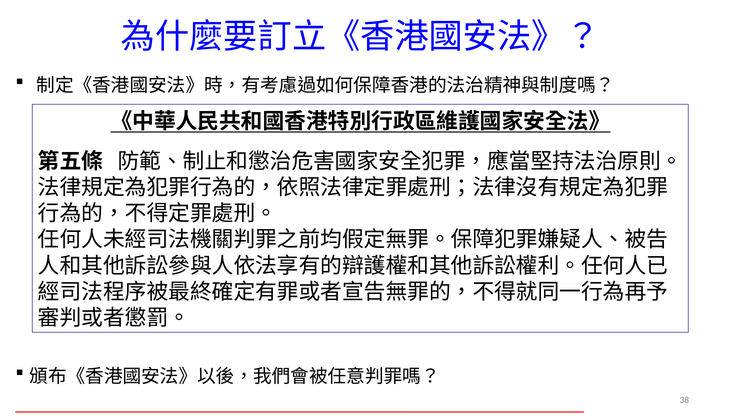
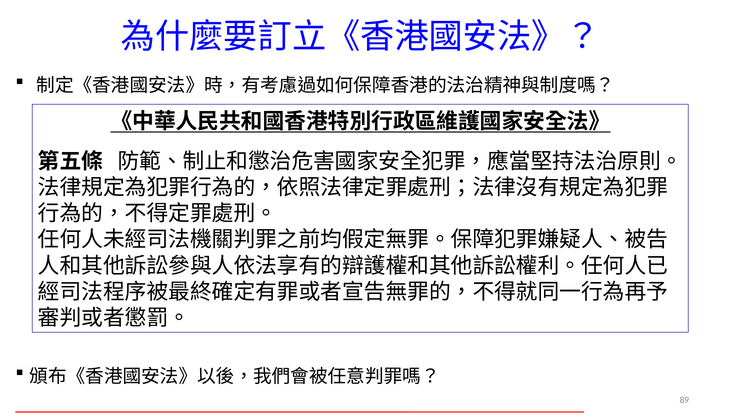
38: 38 -> 89
